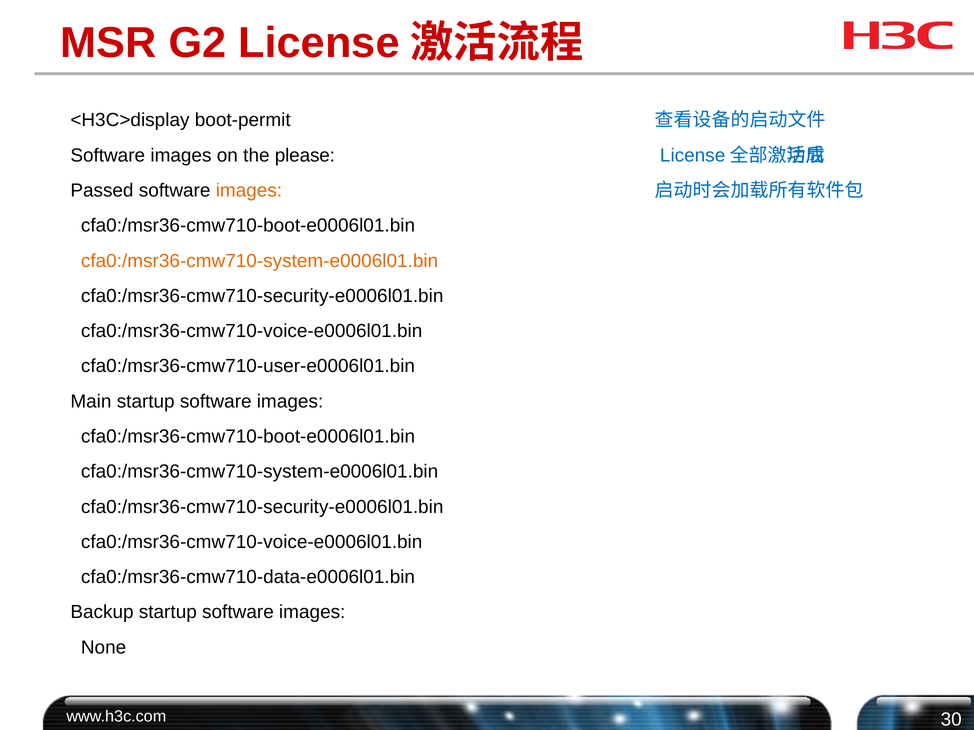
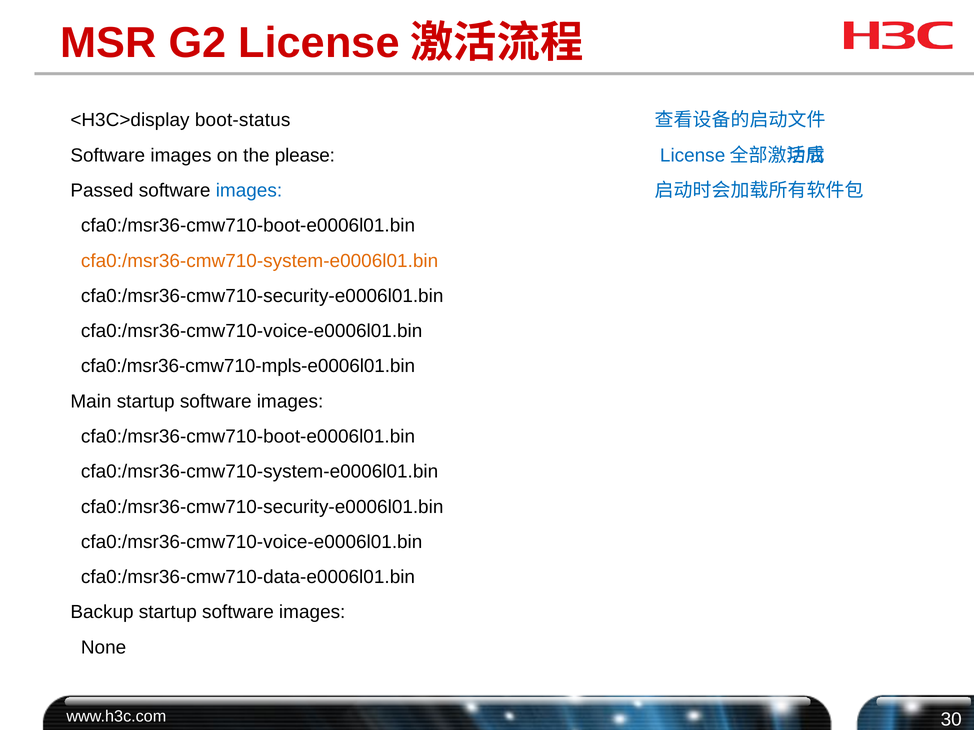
boot-permit: boot-permit -> boot-status
images at (249, 191) colour: orange -> blue
cfa0:/msr36-cmw710-user-e0006l01.bin: cfa0:/msr36-cmw710-user-e0006l01.bin -> cfa0:/msr36-cmw710-mpls-e0006l01.bin
